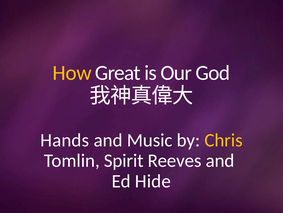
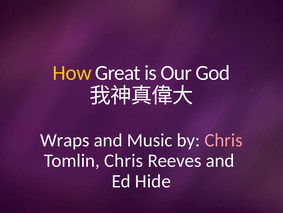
Hands: Hands -> Wraps
Chris at (224, 140) colour: yellow -> pink
Tomlin Spirit: Spirit -> Chris
